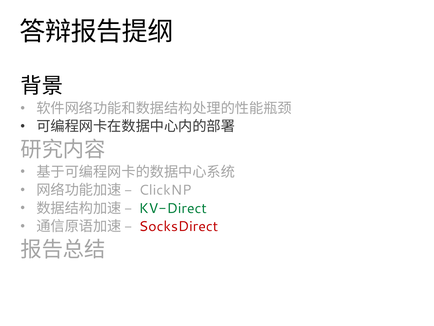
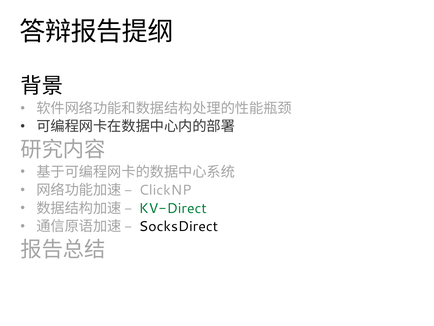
SocksDirect colour: red -> black
